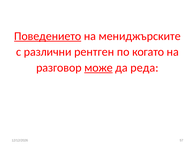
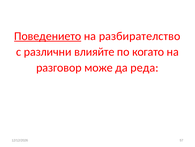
мениджърските: мениджърските -> разбирателство
рентген: рентген -> влияйте
може underline: present -> none
